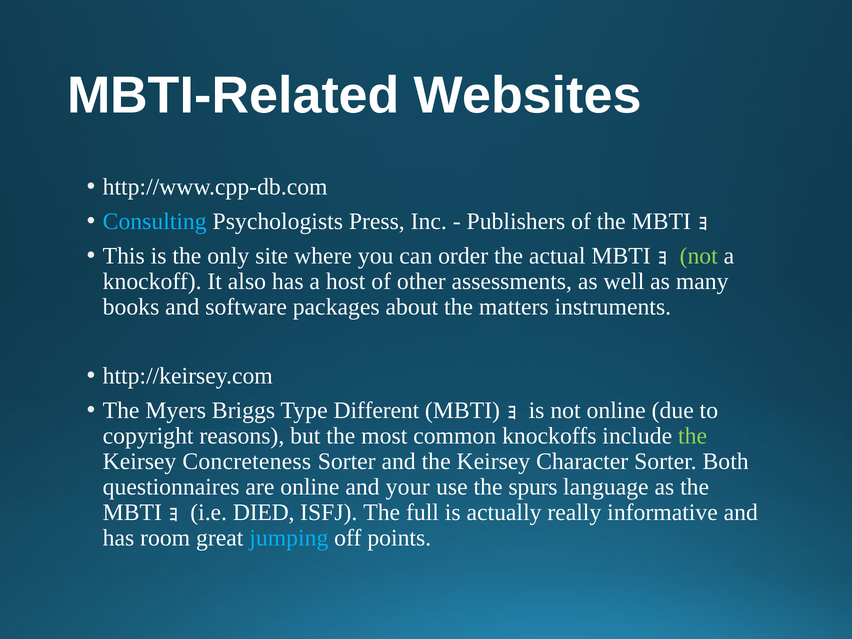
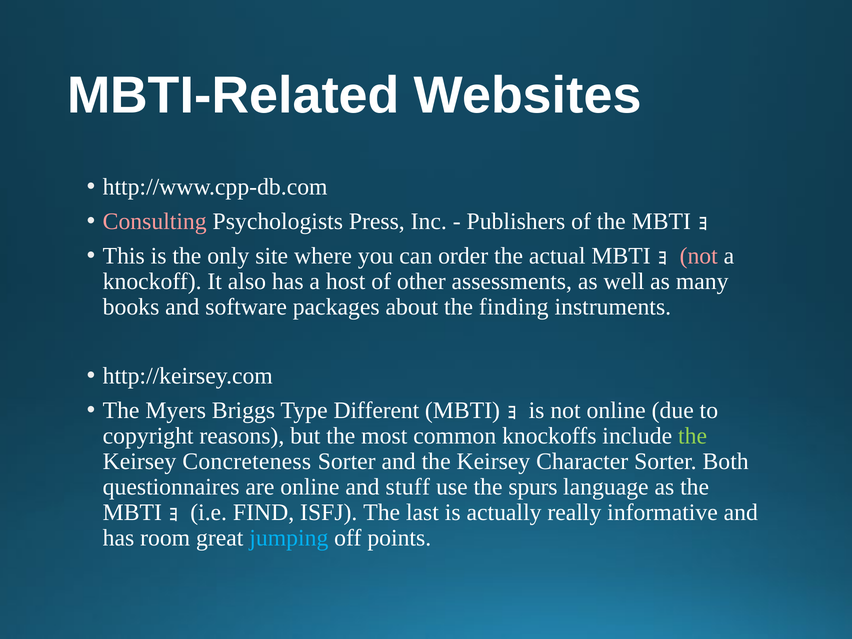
Consulting colour: light blue -> pink
not at (699, 256) colour: light green -> pink
matters: matters -> finding
your: your -> stuff
DIED: DIED -> FIND
full: full -> last
